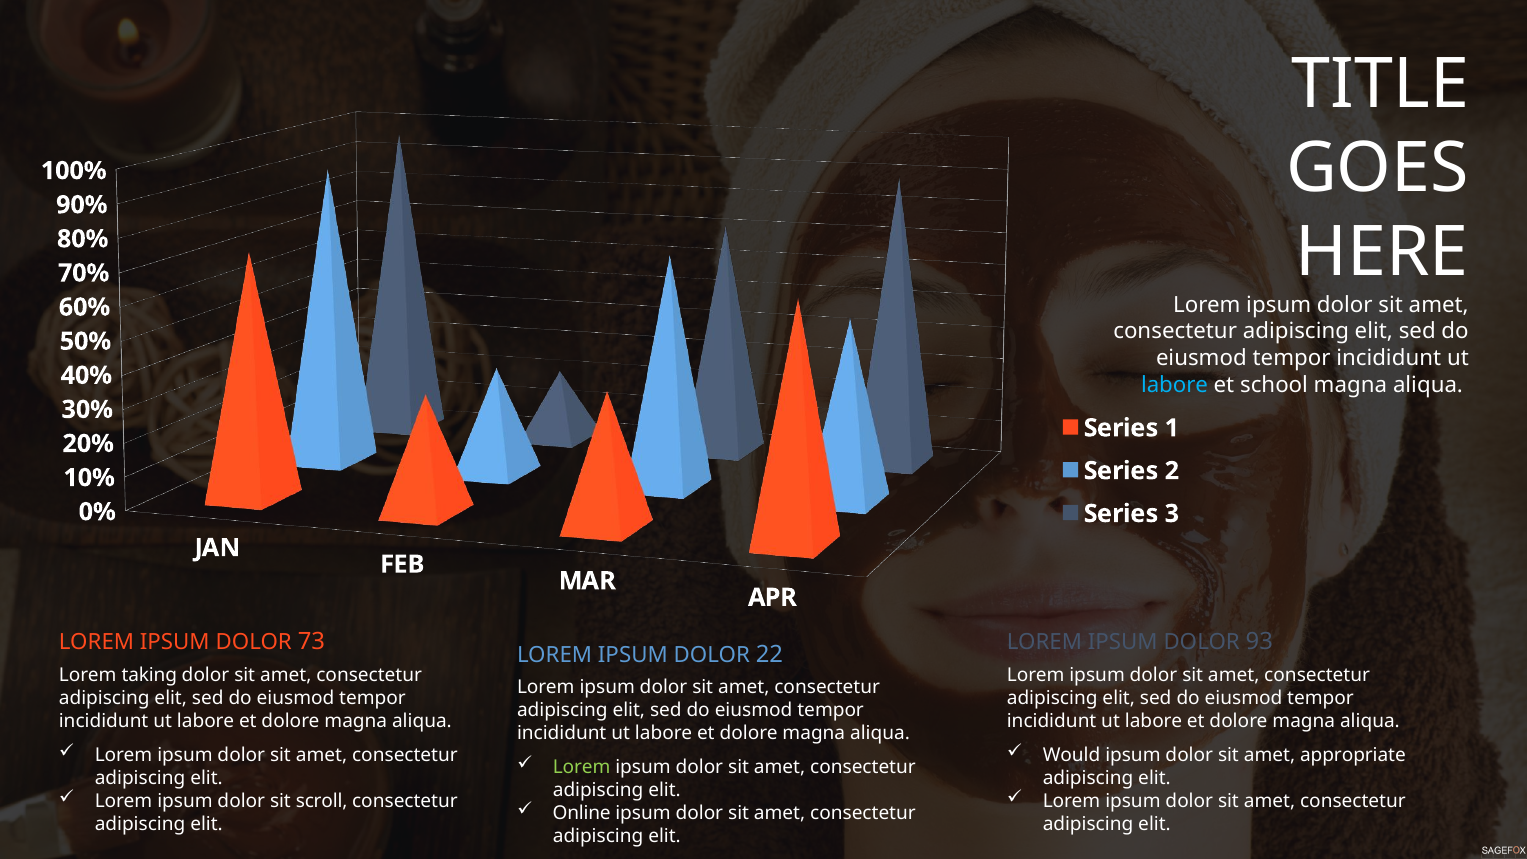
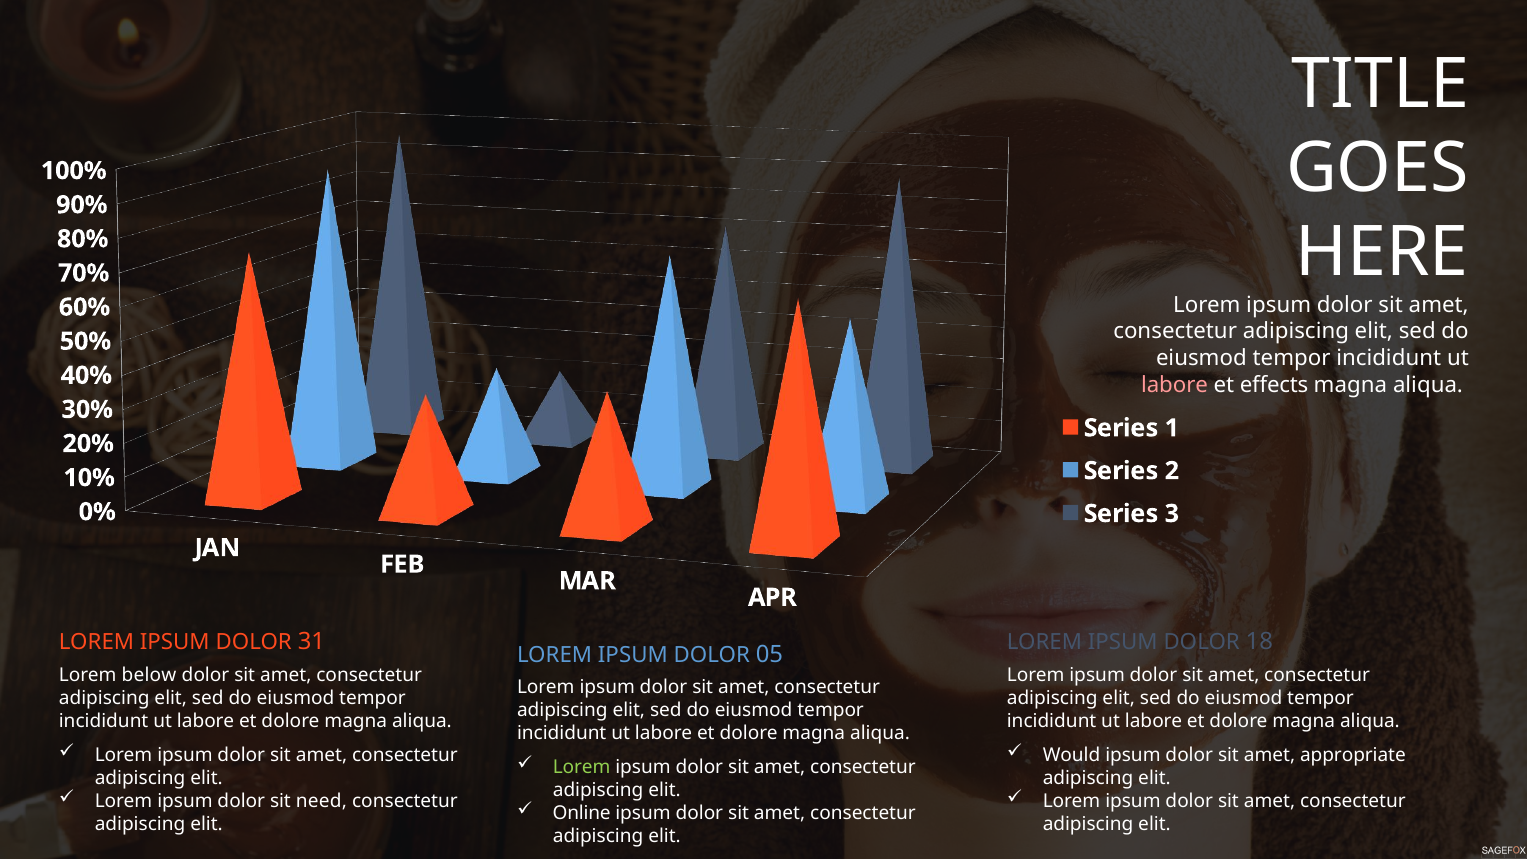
labore at (1175, 385) colour: light blue -> pink
school: school -> effects
73: 73 -> 31
93: 93 -> 18
22: 22 -> 05
taking: taking -> below
scroll: scroll -> need
